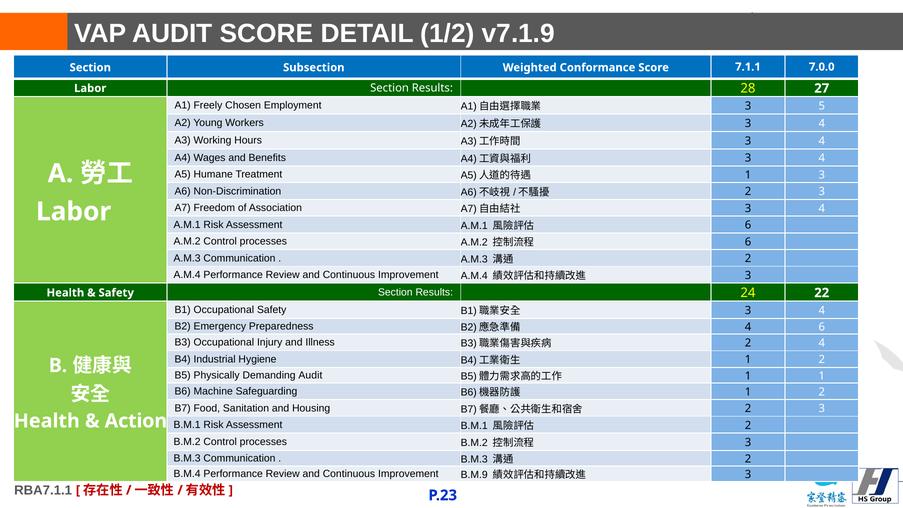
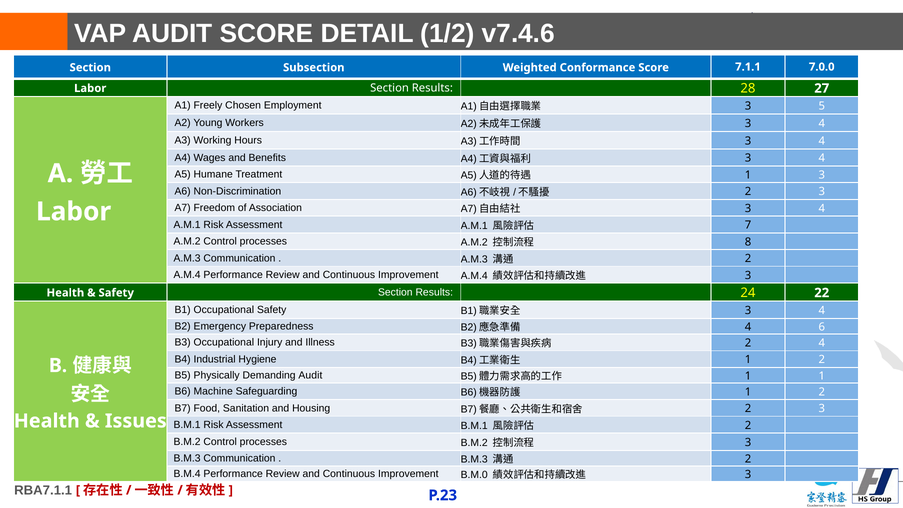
v7.1.9: v7.1.9 -> v7.4.6
6 at (748, 225): 6 -> 7
6 at (748, 242): 6 -> 8
Action: Action -> Issues
B.M.9: B.M.9 -> B.M.0
